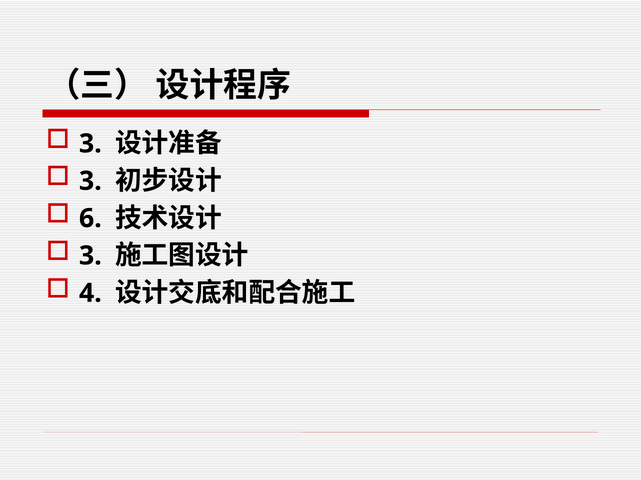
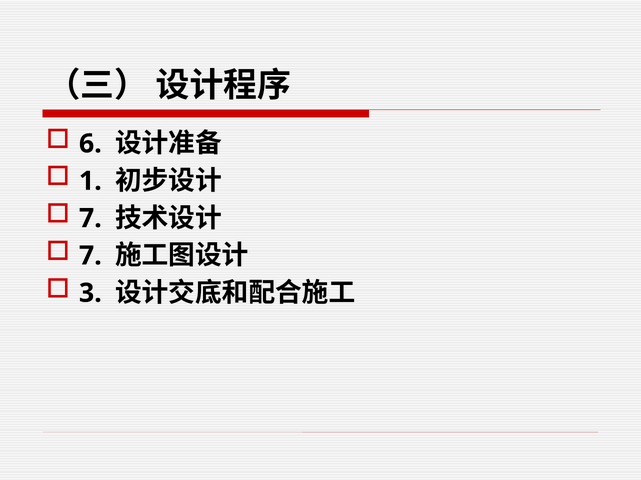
3 at (90, 144): 3 -> 6
3 at (90, 181): 3 -> 1
6 at (90, 219): 6 -> 7
3 at (90, 256): 3 -> 7
4: 4 -> 3
